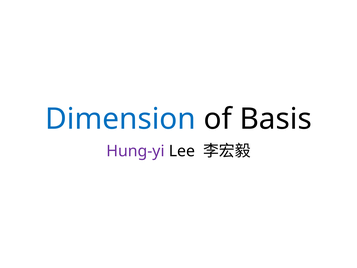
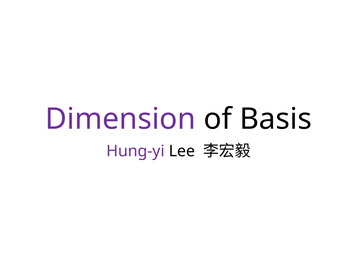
Dimension colour: blue -> purple
